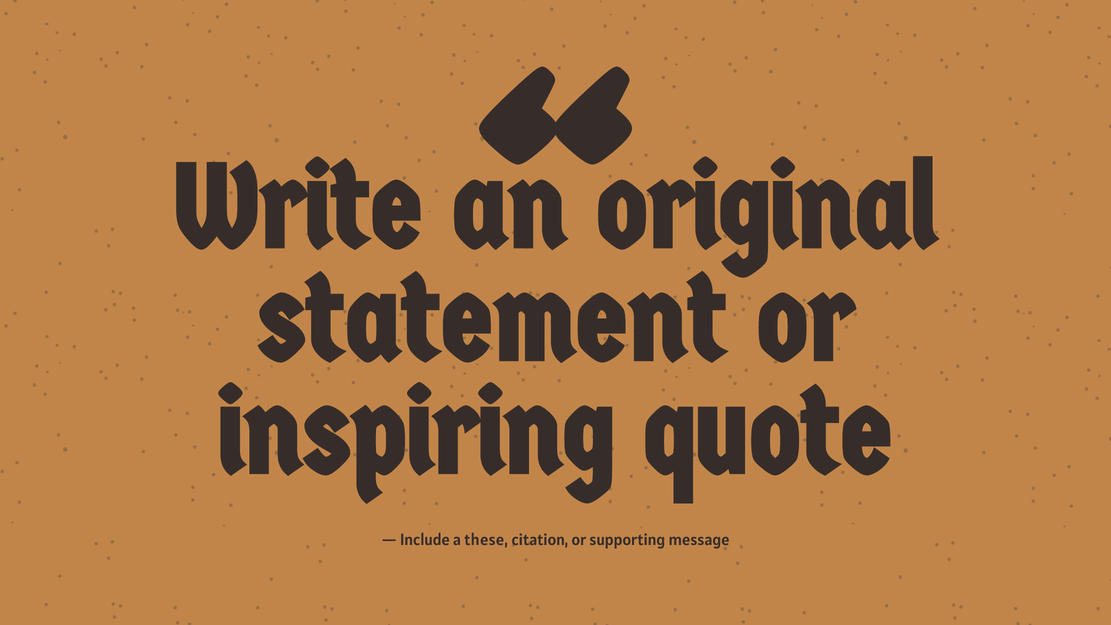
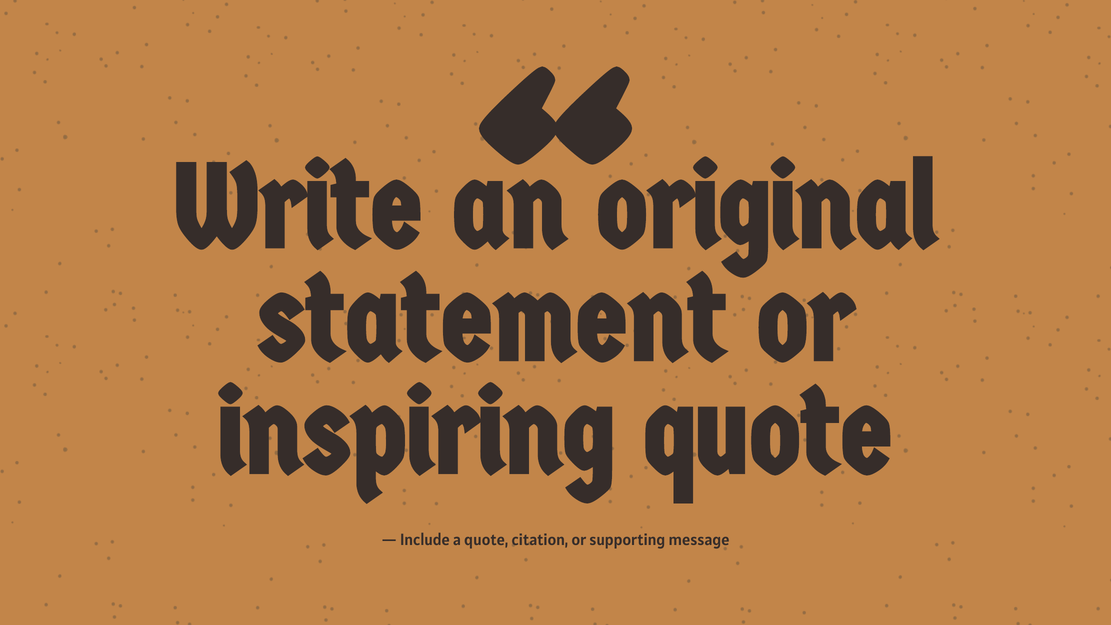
a these: these -> quote
